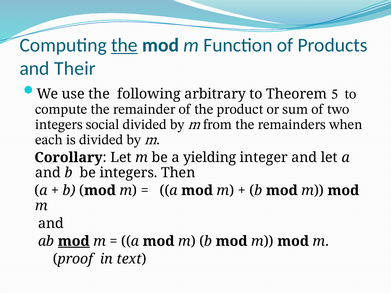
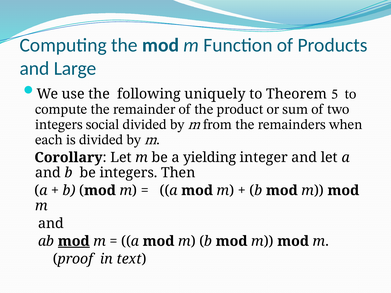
the at (124, 45) underline: present -> none
Their: Their -> Large
arbitrary: arbitrary -> uniquely
